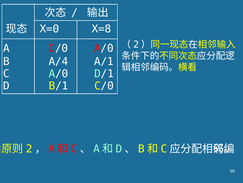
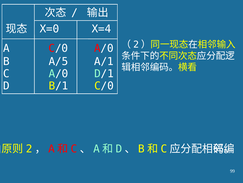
X=8: X=8 -> X=4
A/4: A/4 -> A/5
